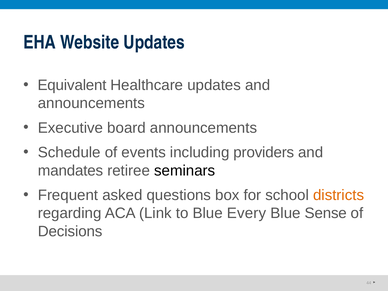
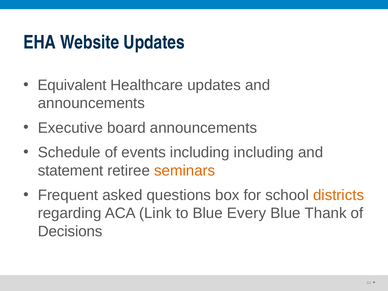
including providers: providers -> including
mandates: mandates -> statement
seminars colour: black -> orange
Sense: Sense -> Thank
